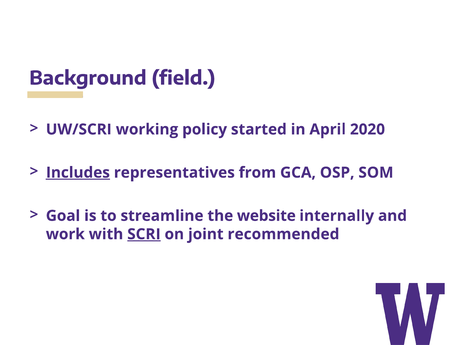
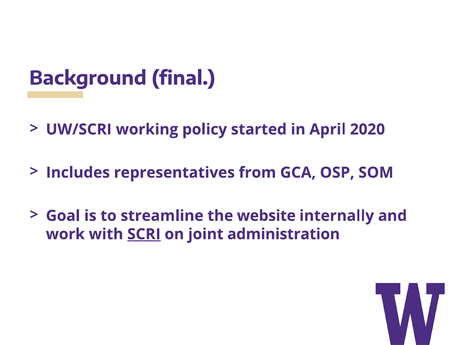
field: field -> final
Includes underline: present -> none
recommended: recommended -> administration
